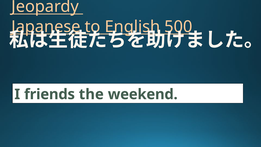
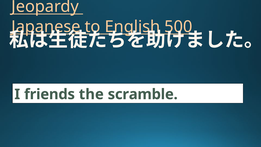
weekend: weekend -> scramble
